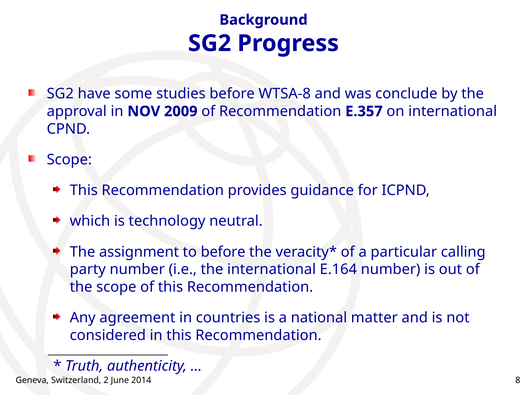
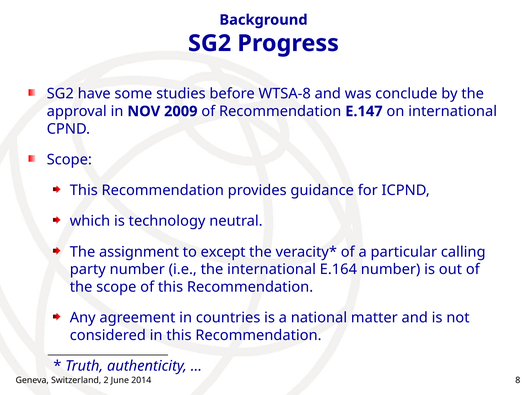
E.357: E.357 -> E.147
to before: before -> except
